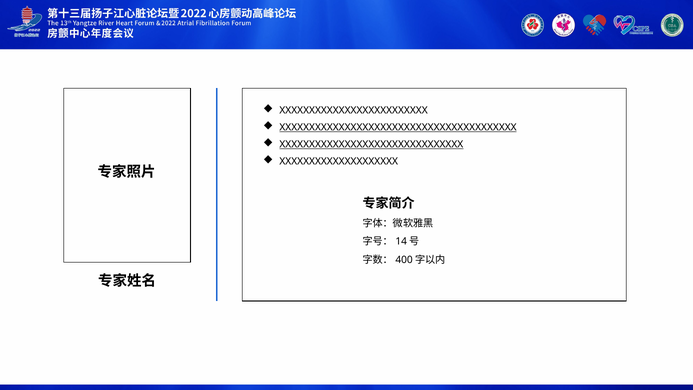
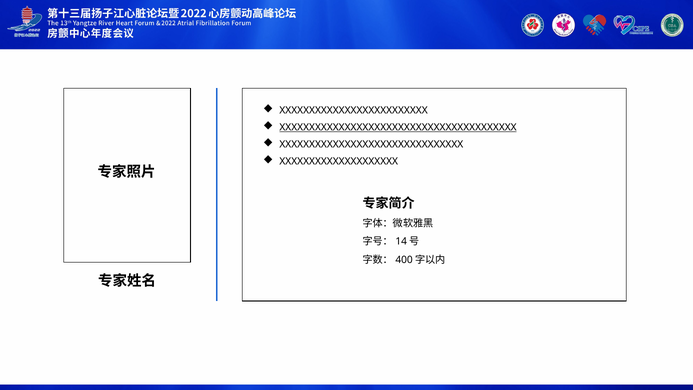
XXXXXXXXXXXXXXXXXXXXXXXXXXXXXXX underline: present -> none
